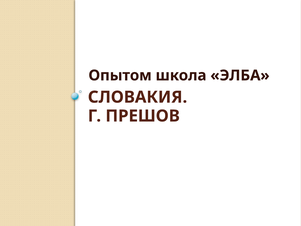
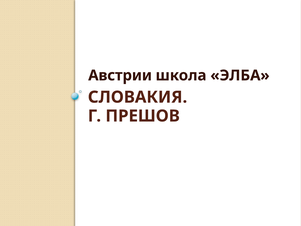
Опытом: Опытом -> Австрии
